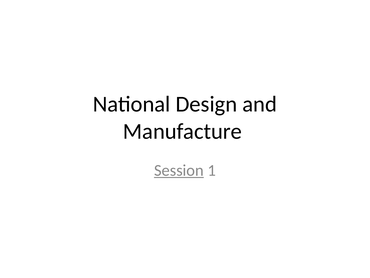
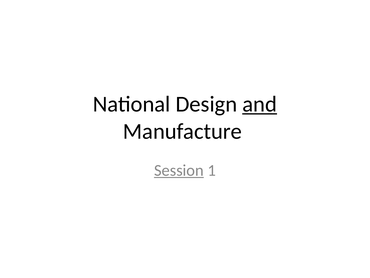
and underline: none -> present
